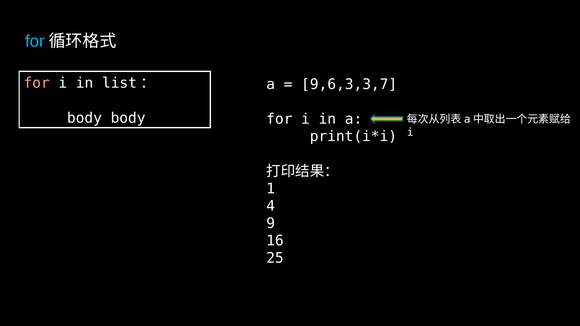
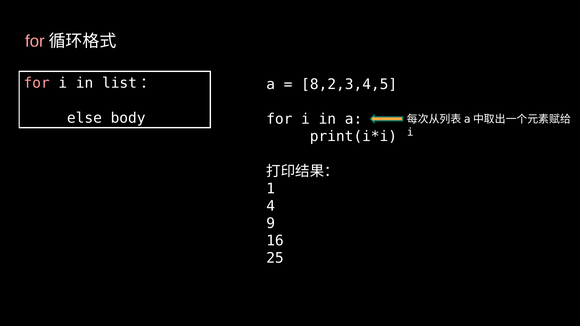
for at (35, 41) colour: light blue -> pink
9,6,3,3,7: 9,6,3,3,7 -> 8,2,3,4,5
body at (84, 118): body -> else
